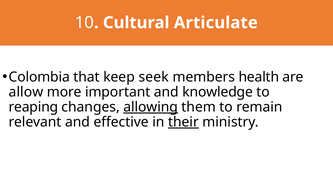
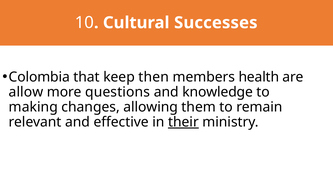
Articulate: Articulate -> Successes
seek: seek -> then
important: important -> questions
reaping: reaping -> making
allowing underline: present -> none
